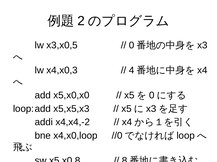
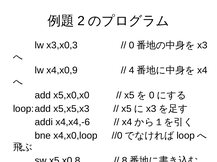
x3,x0,5: x3,x0,5 -> x3,x0,3
x4,x0,3: x4,x0,3 -> x4,x0,9
x4,x4,-2: x4,x4,-2 -> x4,x4,-6
